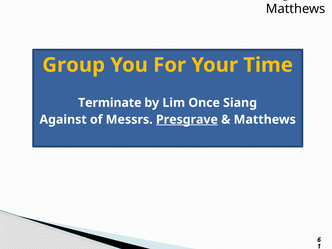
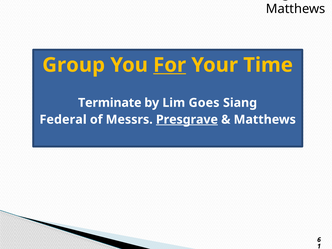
For underline: none -> present
Once: Once -> Goes
Against: Against -> Federal
